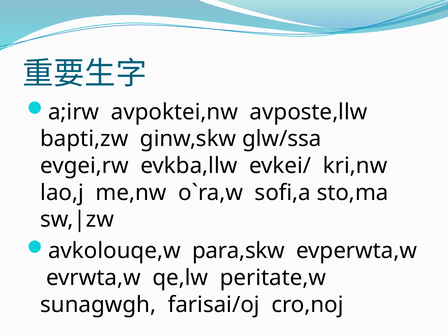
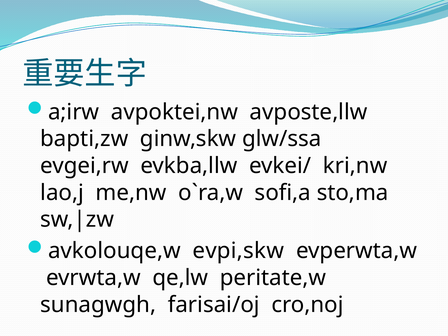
para,skw: para,skw -> evpi,skw
